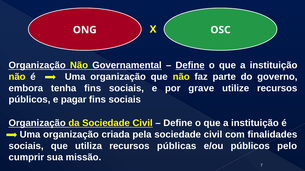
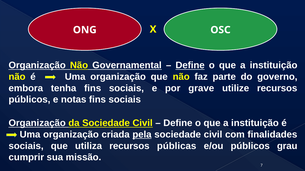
pagar: pagar -> notas
pela underline: none -> present
pelo: pelo -> grau
